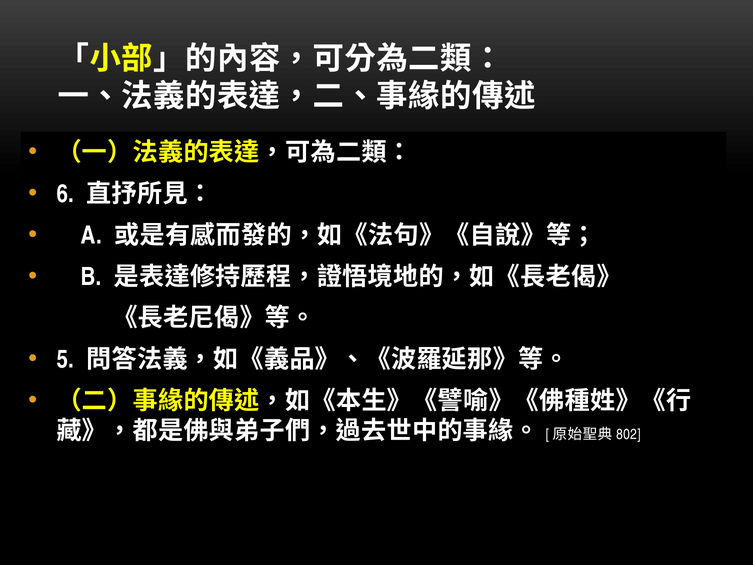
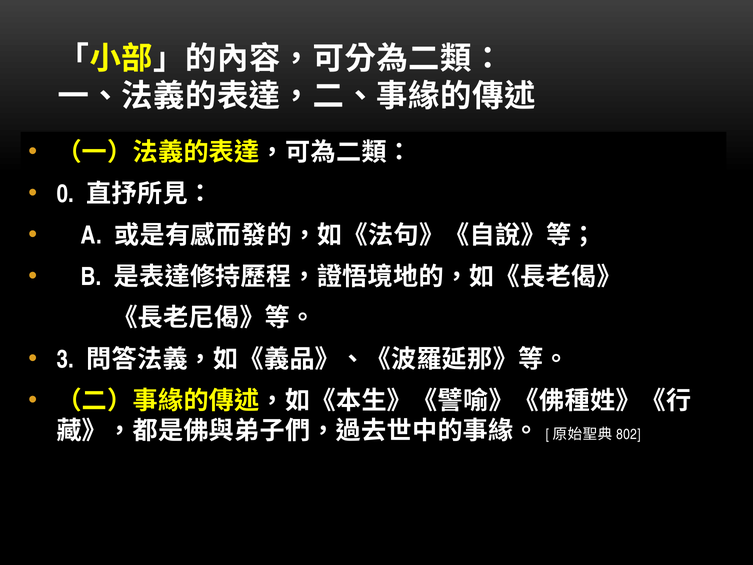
6: 6 -> 0
5: 5 -> 3
